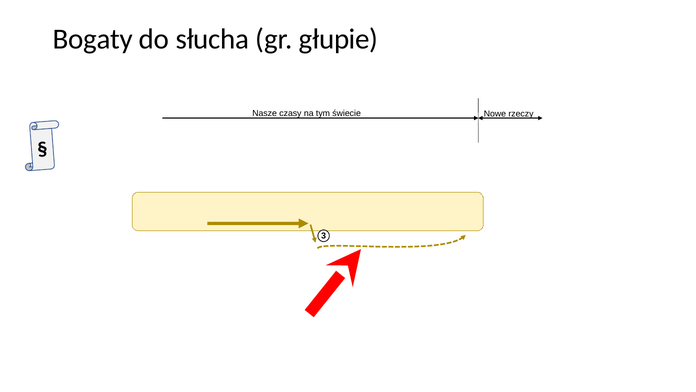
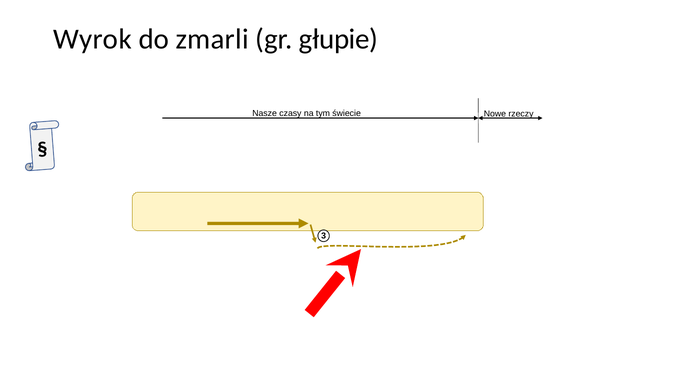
Bogaty: Bogaty -> Wyrok
słucha: słucha -> zmarli
